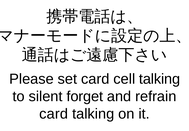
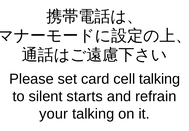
forget: forget -> starts
card at (54, 114): card -> your
